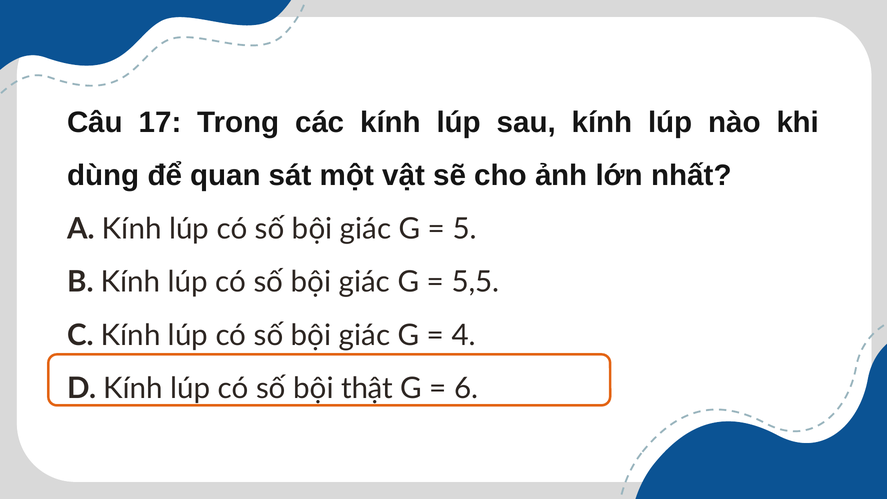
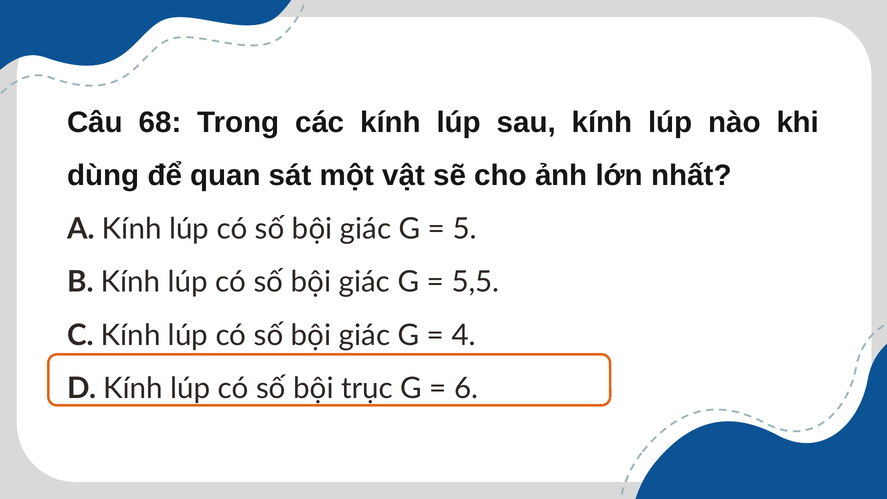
17: 17 -> 68
thật: thật -> trục
